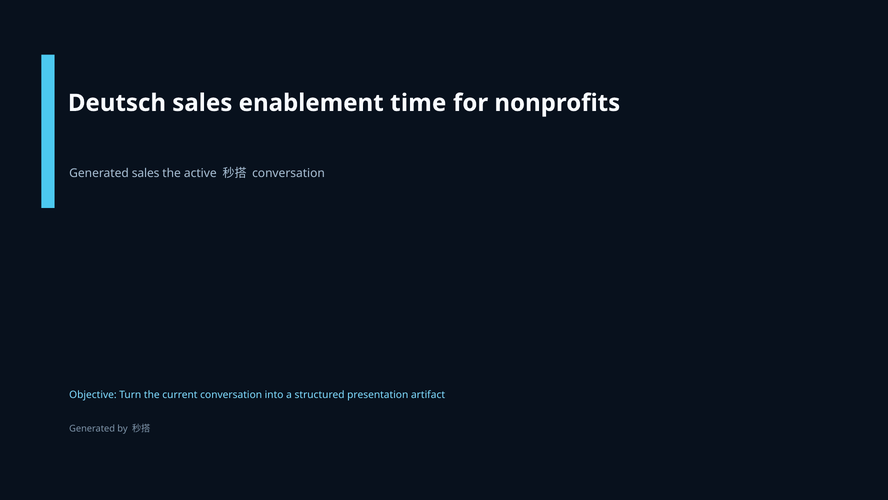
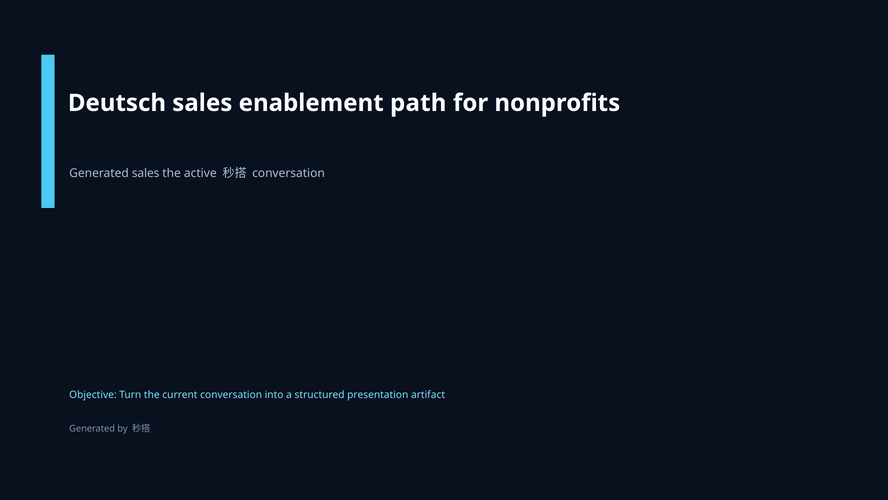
time: time -> path
